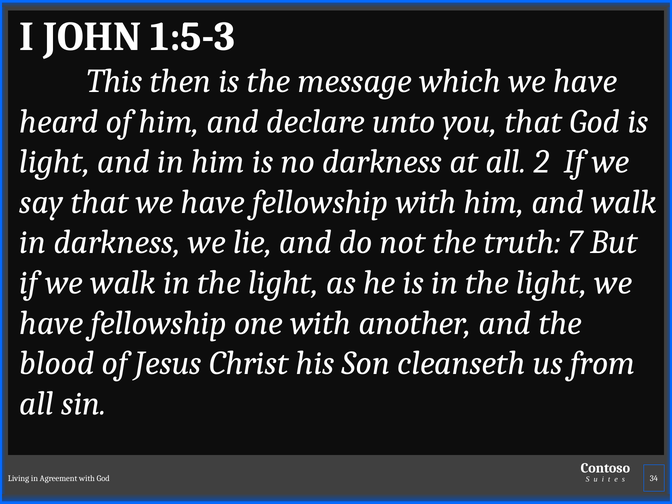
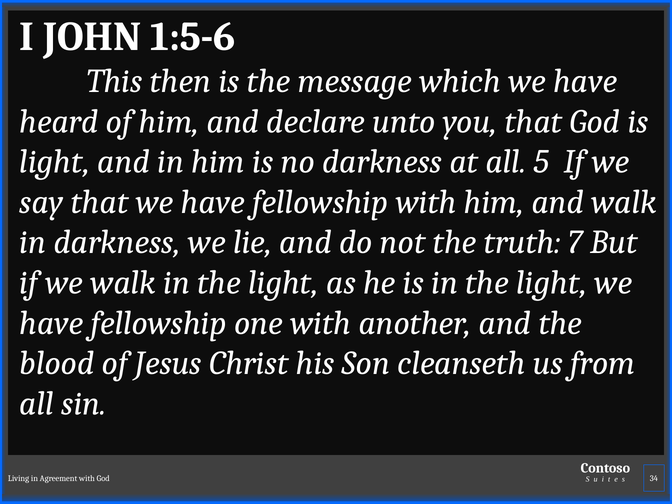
1:5-3: 1:5-3 -> 1:5-6
2: 2 -> 5
